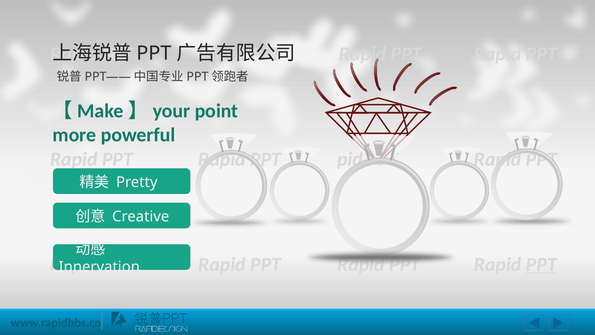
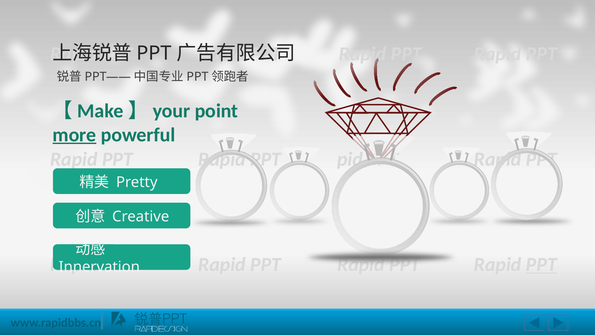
more underline: none -> present
